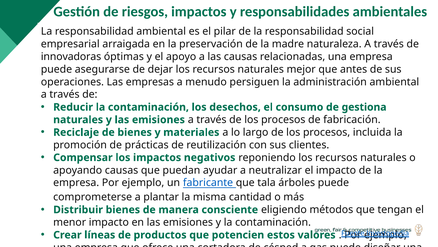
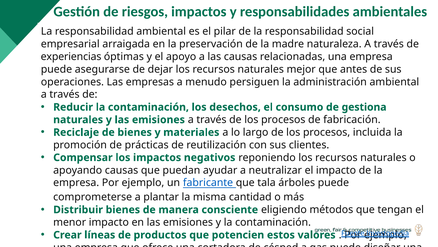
innovadoras: innovadoras -> experiencias
